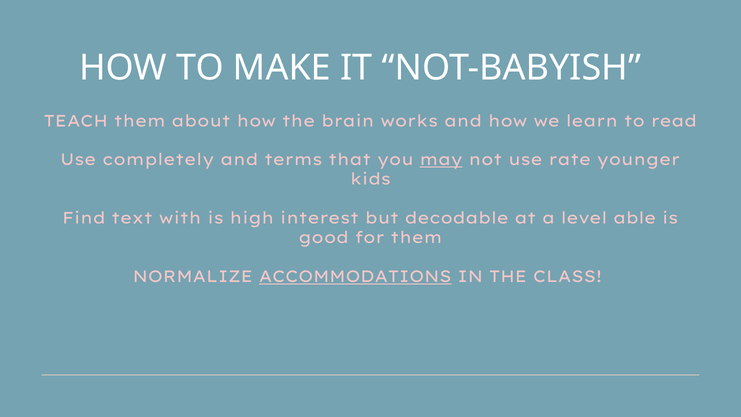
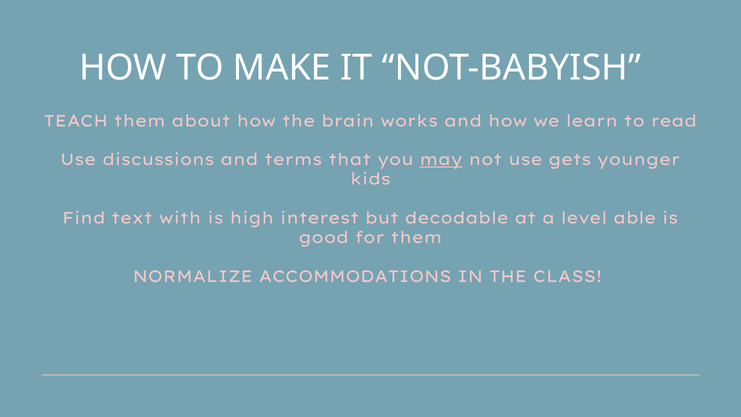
completely: completely -> discussions
rate: rate -> gets
ACCOMMODATIONS underline: present -> none
